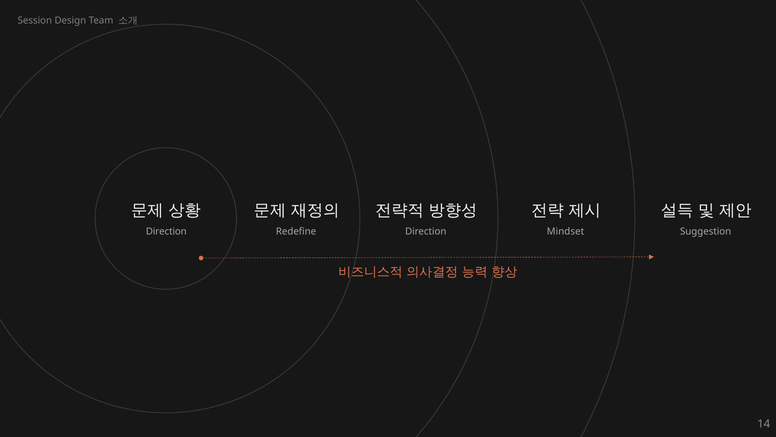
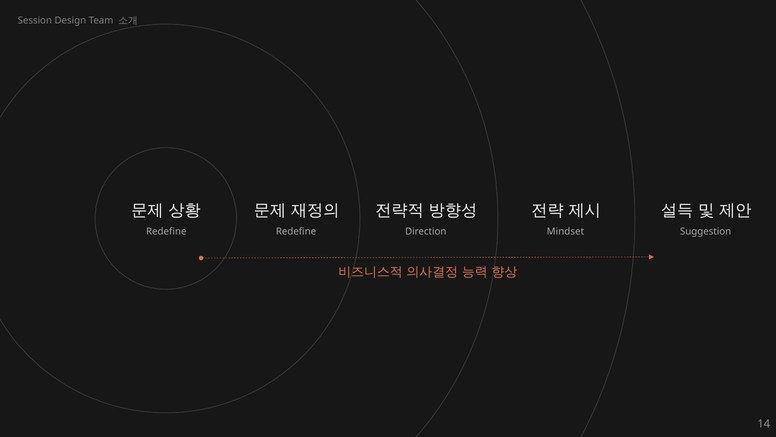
Direction at (166, 232): Direction -> Redefine
